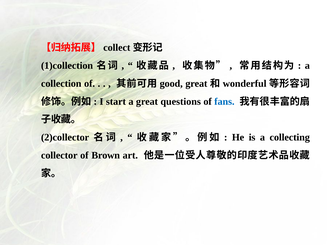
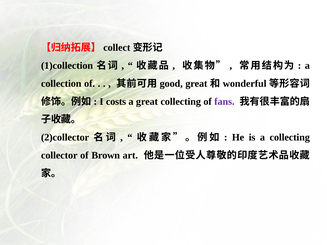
start: start -> costs
great questions: questions -> collecting
fans colour: blue -> purple
